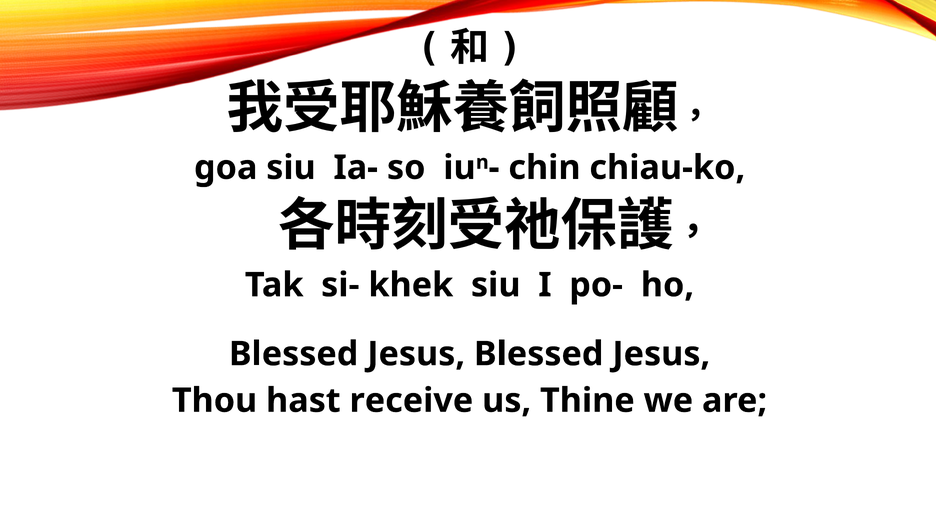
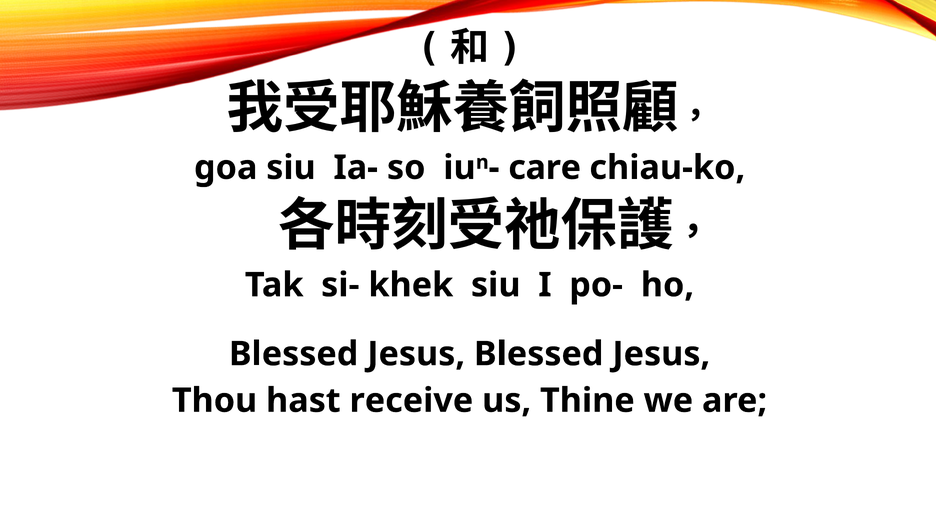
chin: chin -> care
